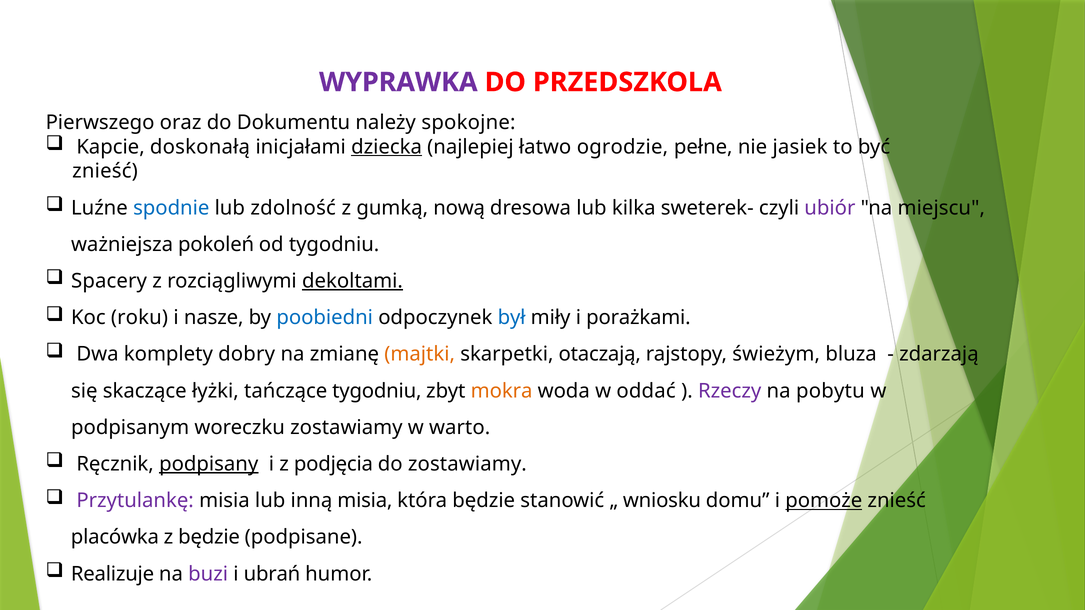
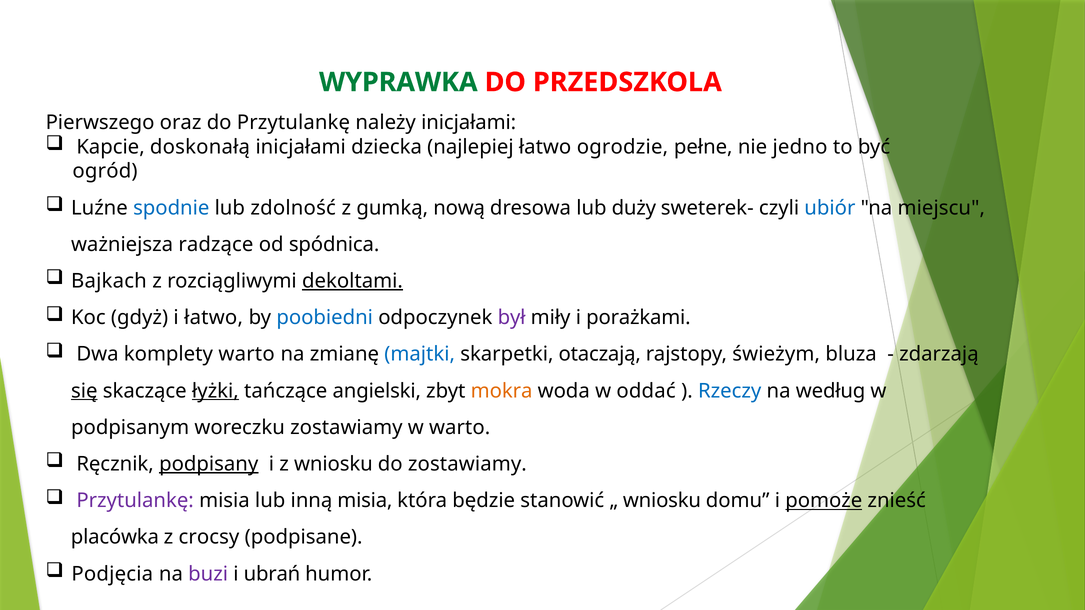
WYPRAWKA colour: purple -> green
do Dokumentu: Dokumentu -> Przytulankę
należy spokojne: spokojne -> inicjałami
dziecka underline: present -> none
jasiek: jasiek -> jedno
znieść at (105, 171): znieść -> ogród
kilka: kilka -> duży
ubiór colour: purple -> blue
pokoleń: pokoleń -> radzące
od tygodniu: tygodniu -> spódnica
Spacery: Spacery -> Bajkach
roku: roku -> gdyż
i nasze: nasze -> łatwo
był colour: blue -> purple
komplety dobry: dobry -> warto
majtki colour: orange -> blue
się underline: none -> present
łyżki underline: none -> present
tańczące tygodniu: tygodniu -> angielski
Rzeczy colour: purple -> blue
pobytu: pobytu -> według
z podjęcia: podjęcia -> wniosku
z będzie: będzie -> crocsy
Realizuje: Realizuje -> Podjęcia
